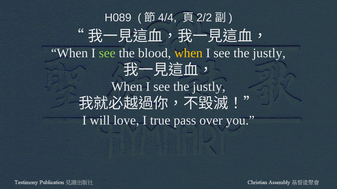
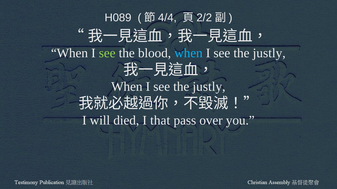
when at (188, 53) colour: yellow -> light blue
love: love -> died
true: true -> that
